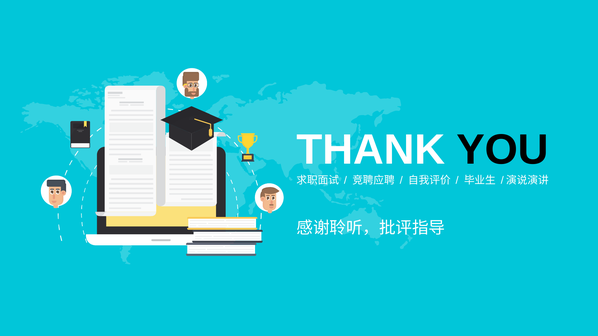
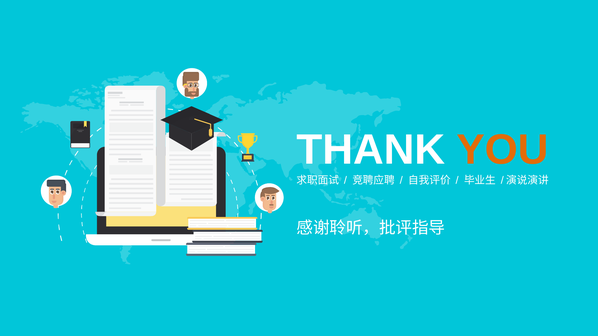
YOU colour: black -> orange
